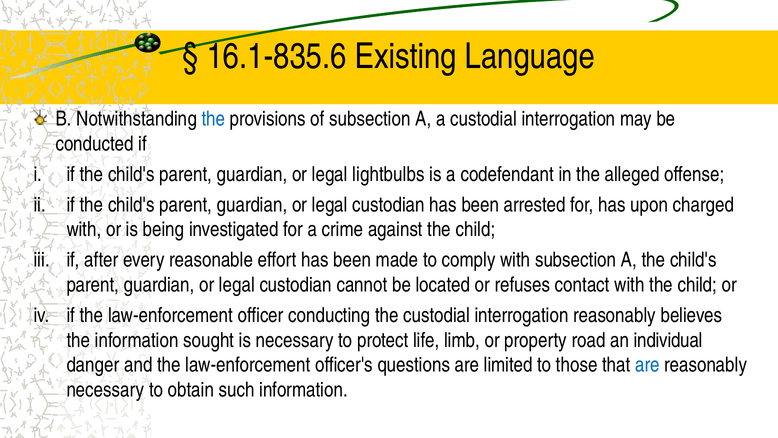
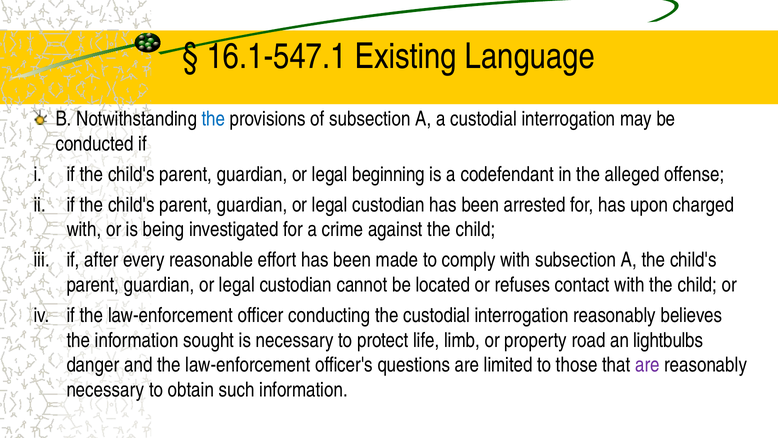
16.1-835.6: 16.1-835.6 -> 16.1-547.1
lightbulbs: lightbulbs -> beginning
individual: individual -> lightbulbs
are at (647, 365) colour: blue -> purple
